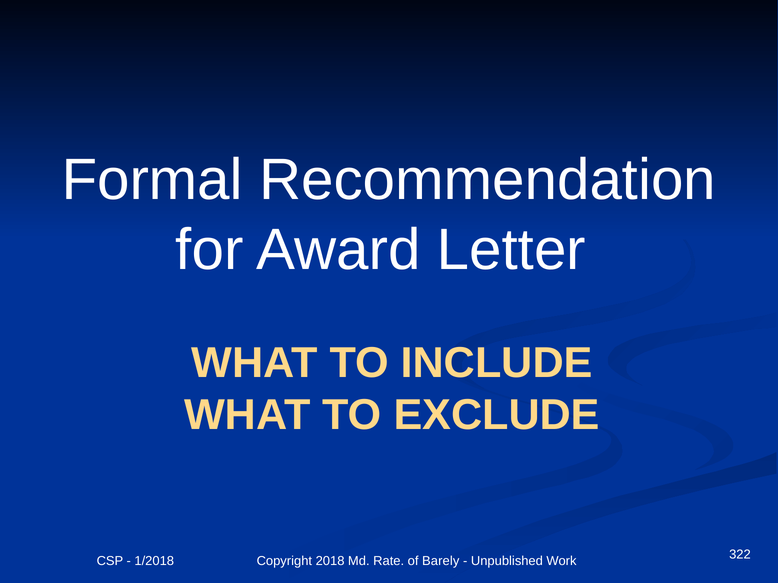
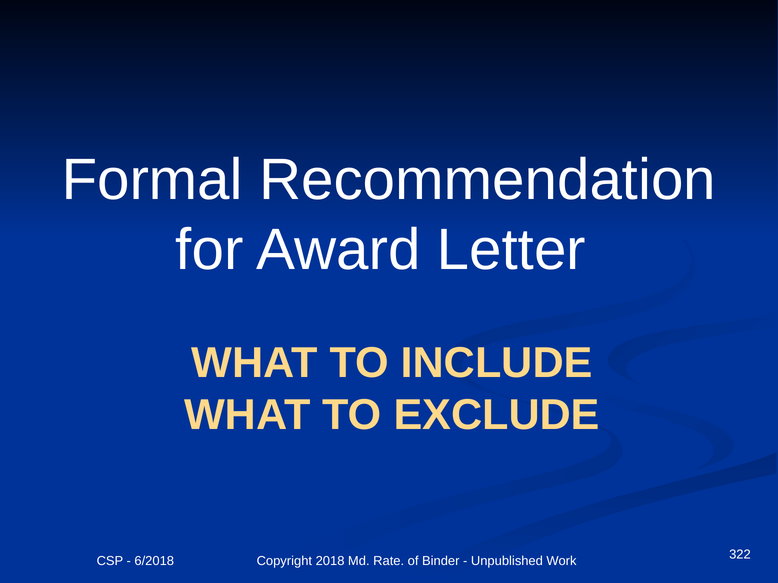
1/2018: 1/2018 -> 6/2018
Barely: Barely -> Binder
